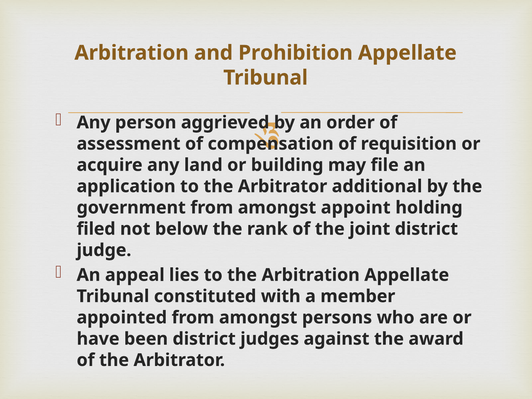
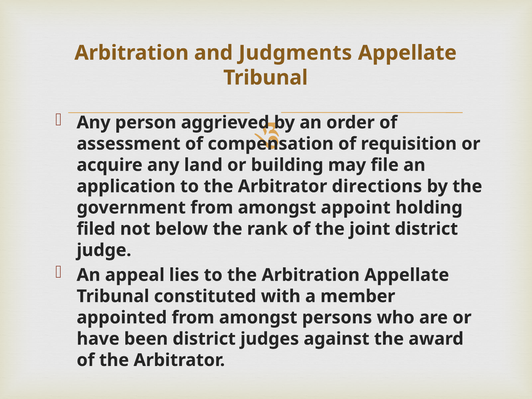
Prohibition: Prohibition -> Judgments
additional: additional -> directions
